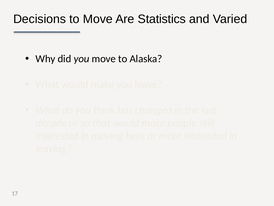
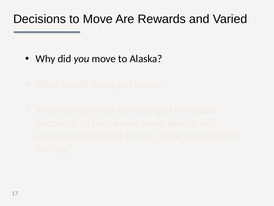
Statistics: Statistics -> Rewards
